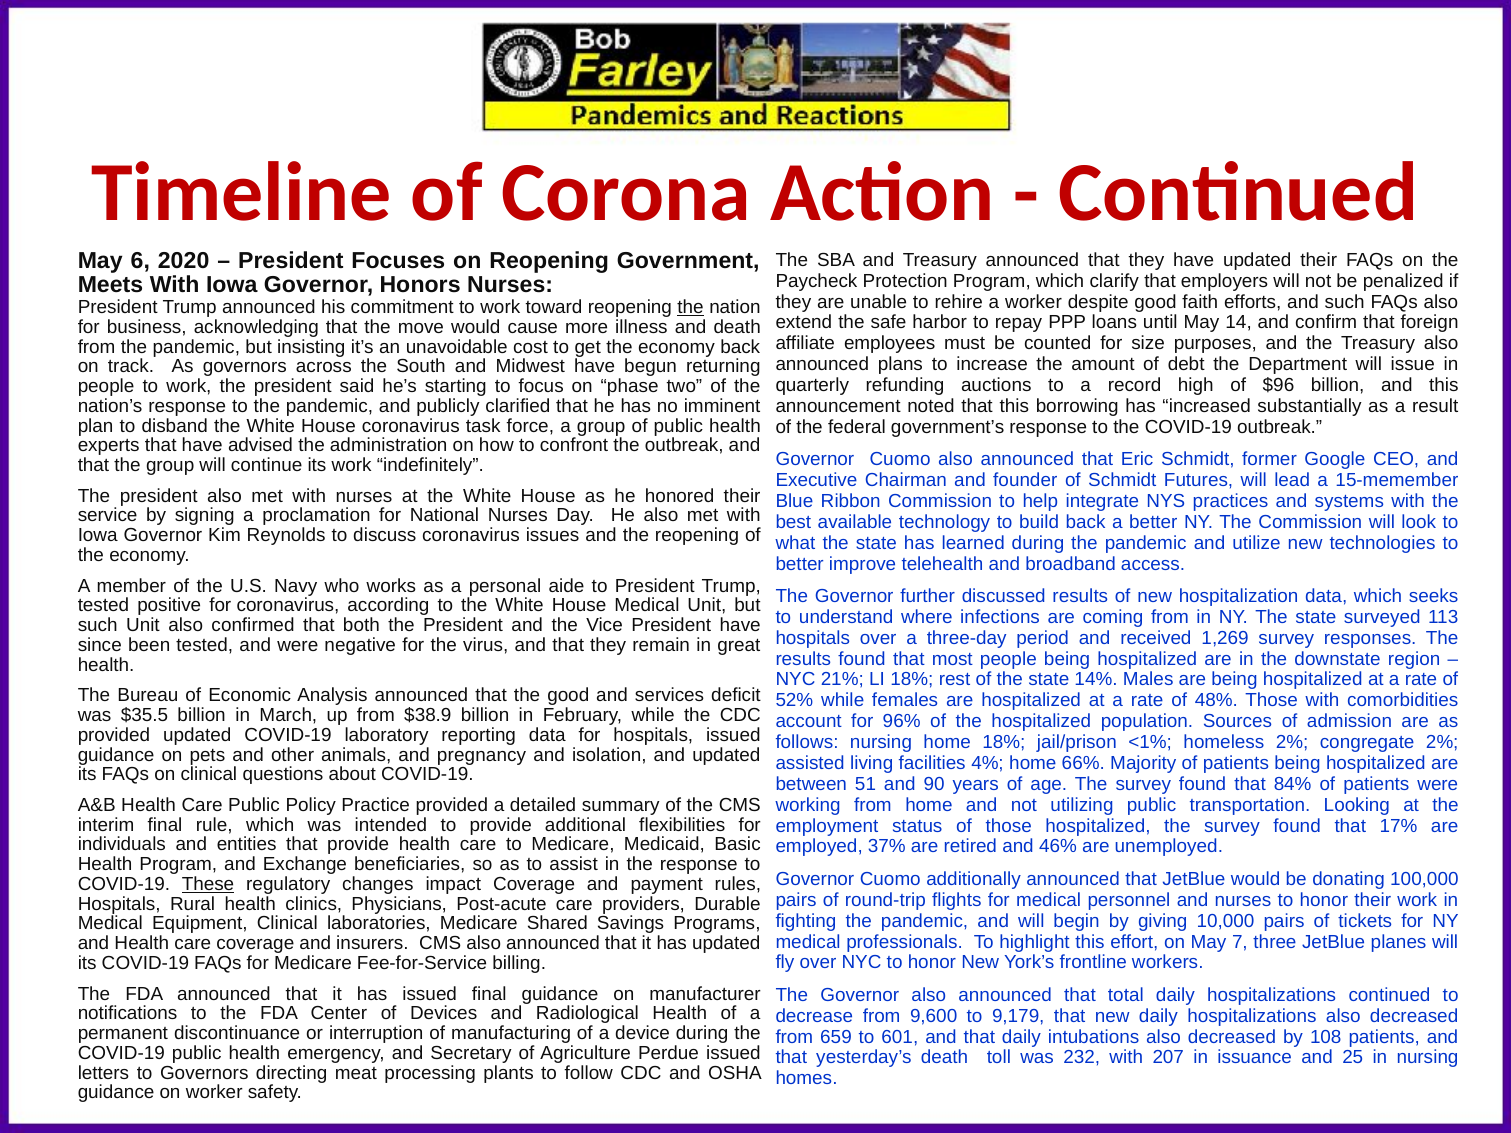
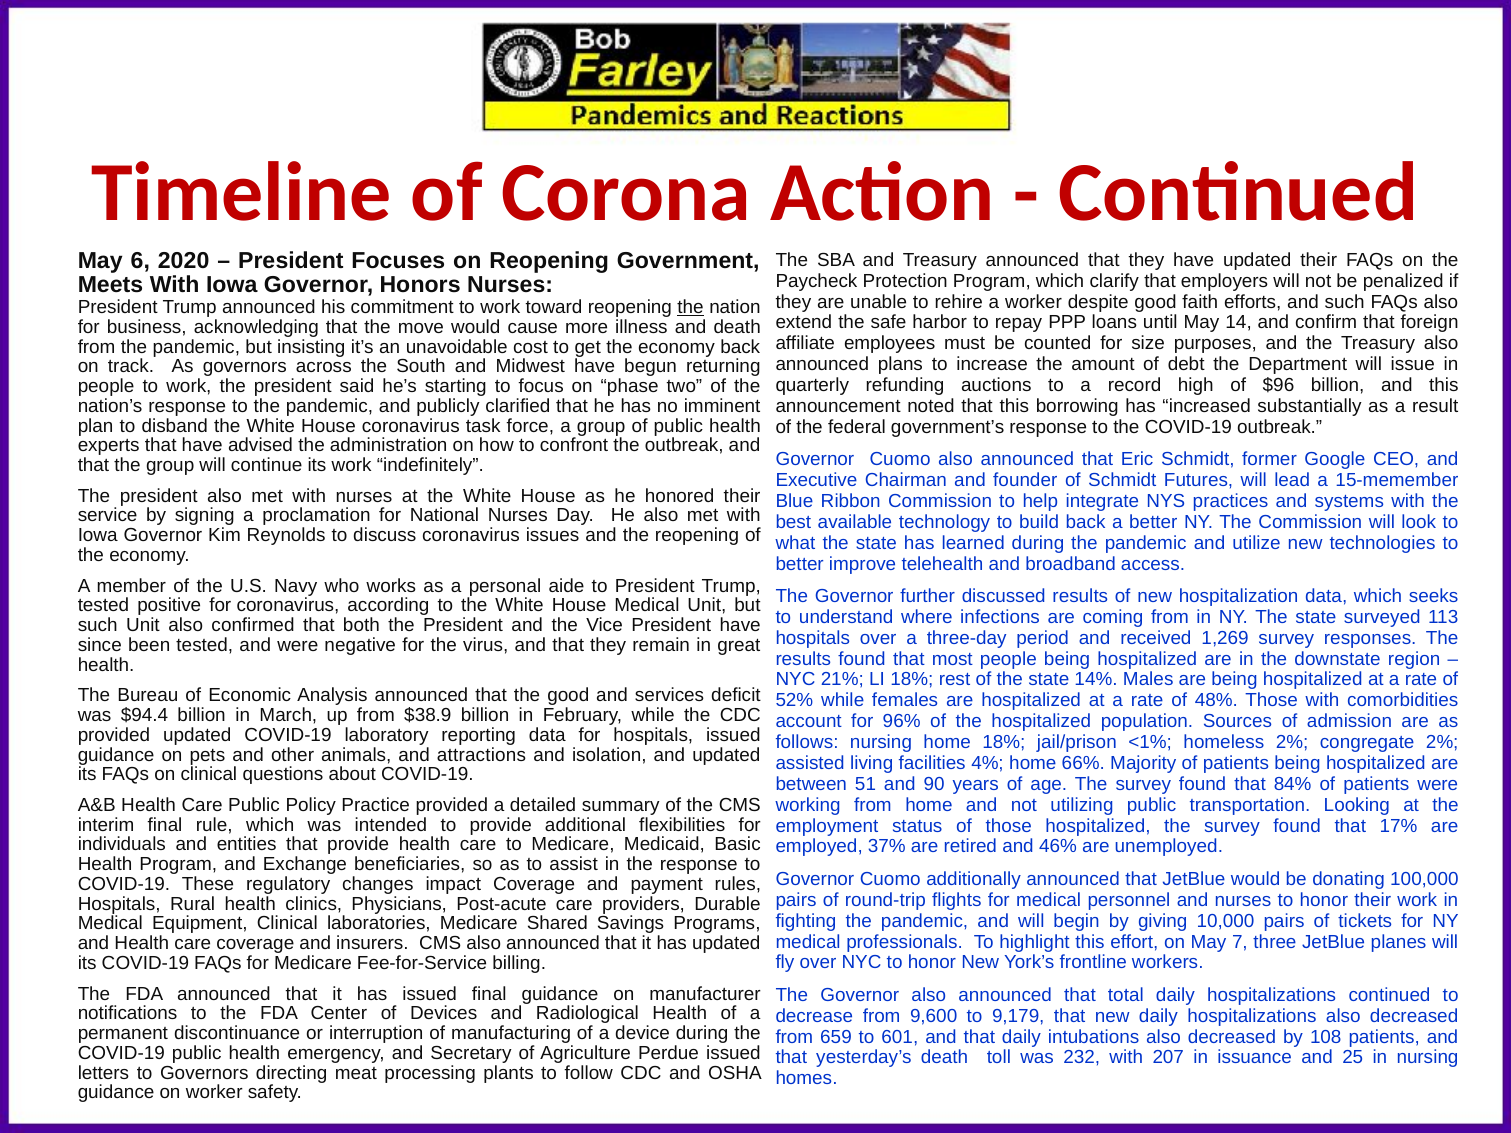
$35.5: $35.5 -> $94.4
pregnancy: pregnancy -> attractions
These underline: present -> none
